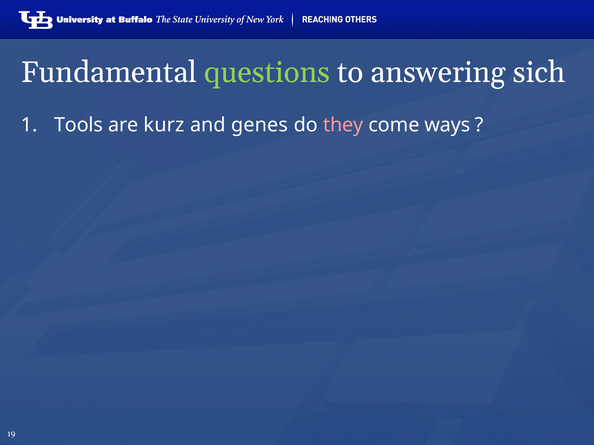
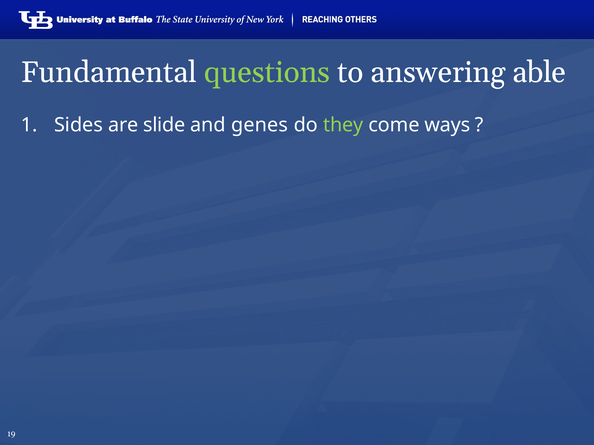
sich: sich -> able
Tools: Tools -> Sides
kurz: kurz -> slide
they colour: pink -> light green
